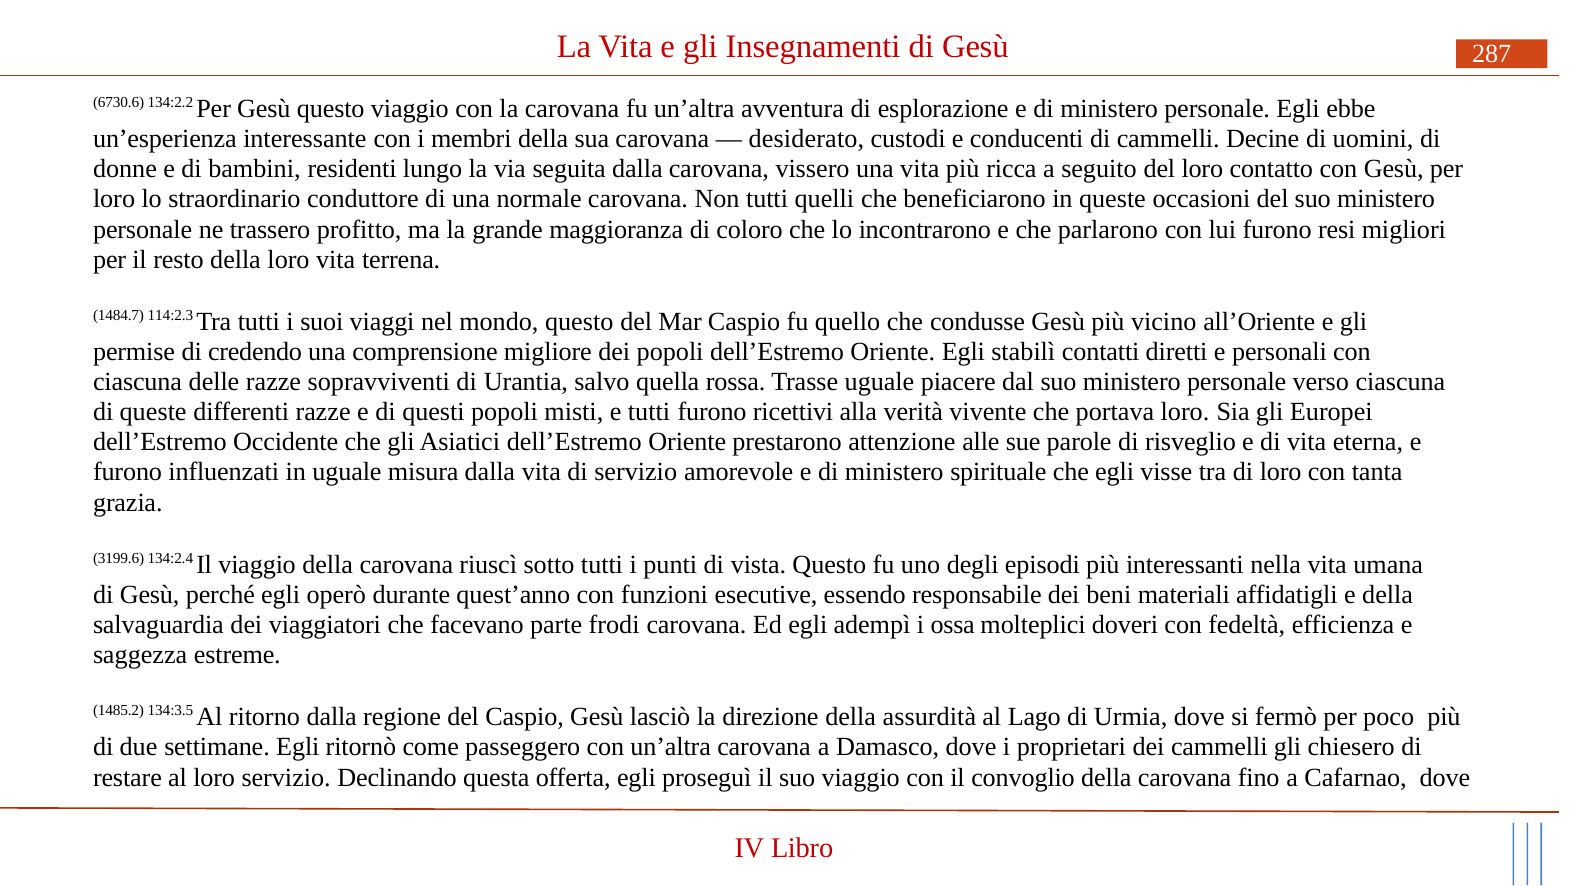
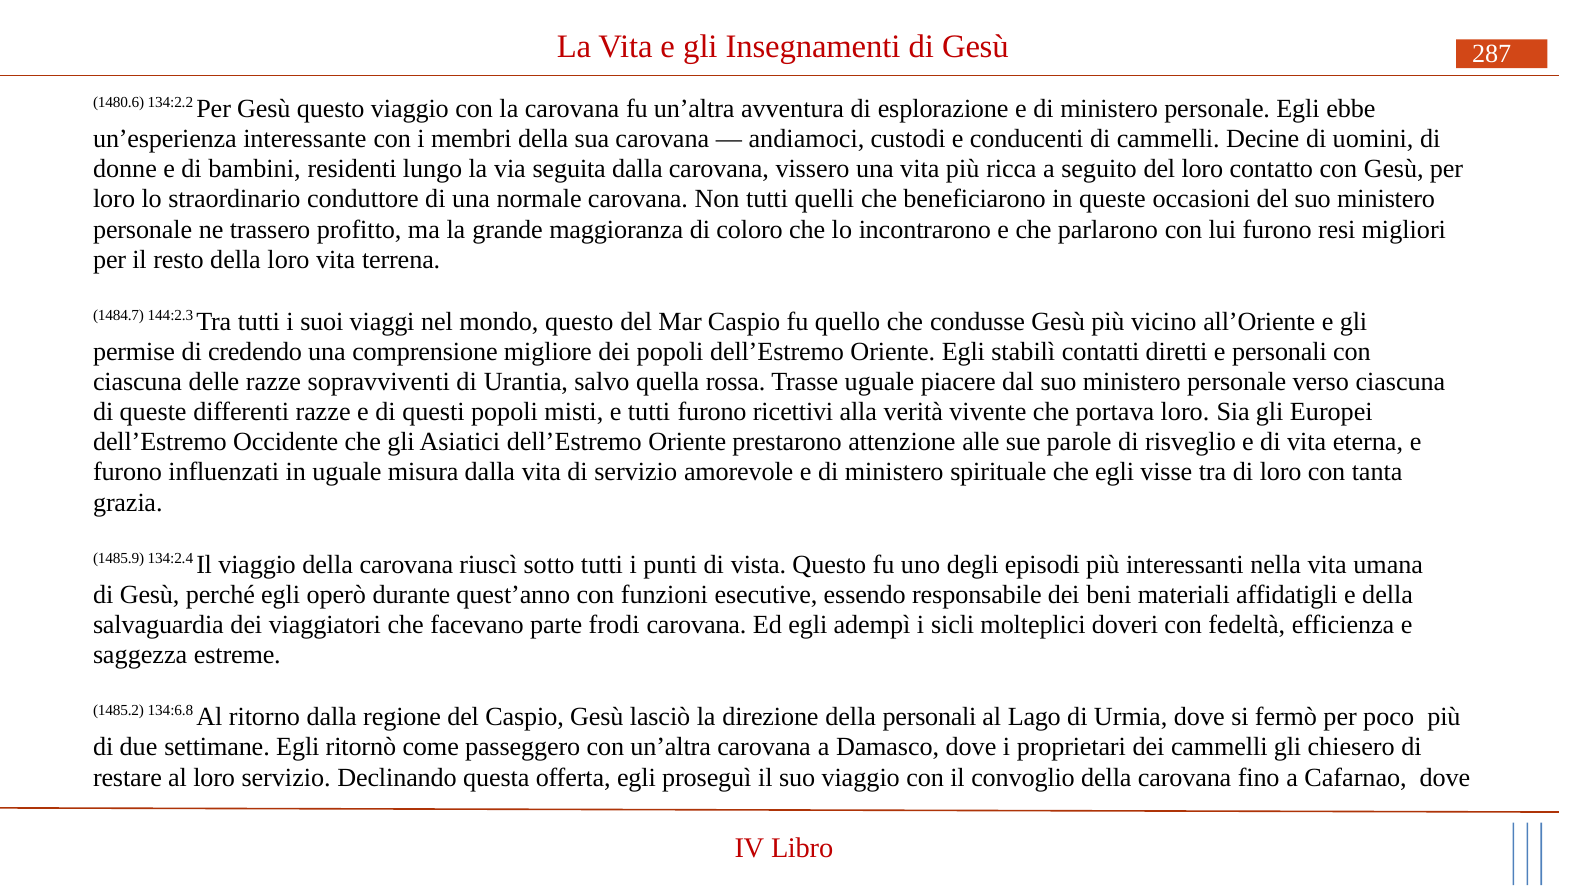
6730.6: 6730.6 -> 1480.6
desiderato: desiderato -> andiamoci
114:2.3: 114:2.3 -> 144:2.3
3199.6: 3199.6 -> 1485.9
ossa: ossa -> sicli
134:3.5: 134:3.5 -> 134:6.8
della assurdità: assurdità -> personali
